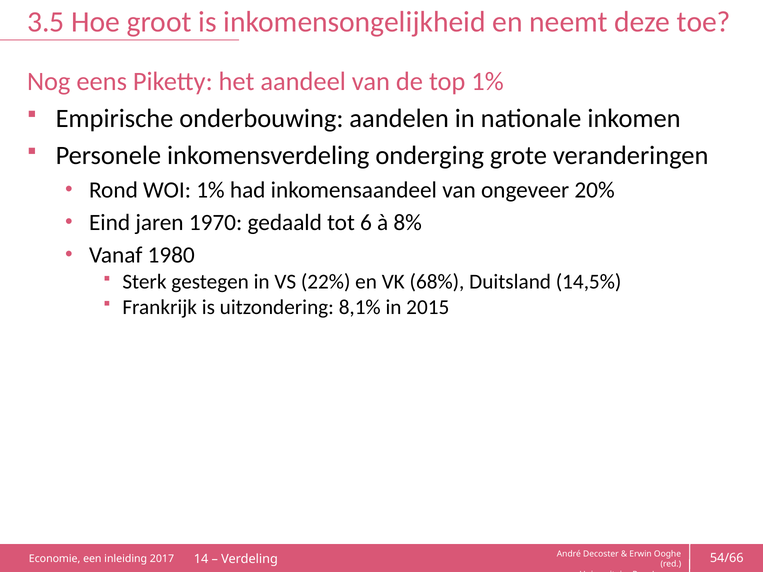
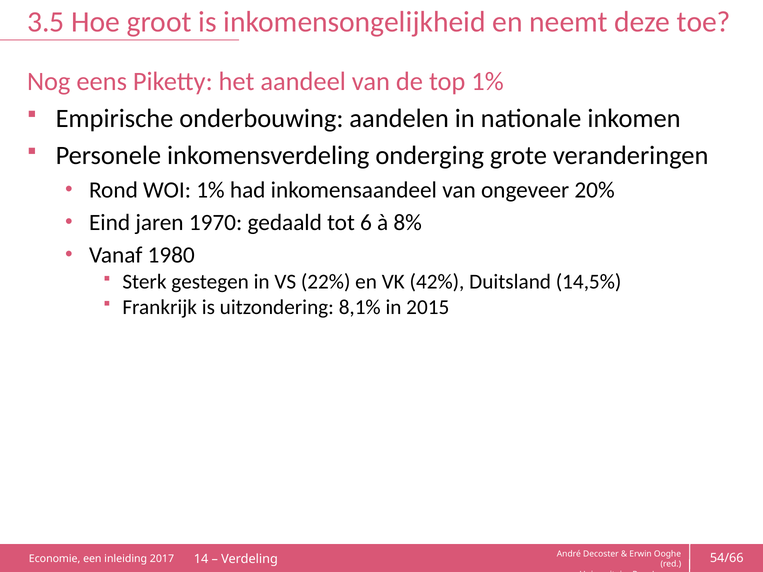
68%: 68% -> 42%
